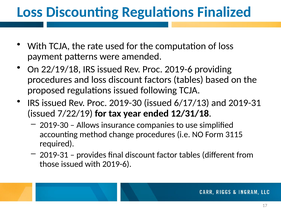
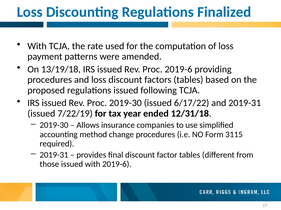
22/19/18: 22/19/18 -> 13/19/18
6/17/13: 6/17/13 -> 6/17/22
